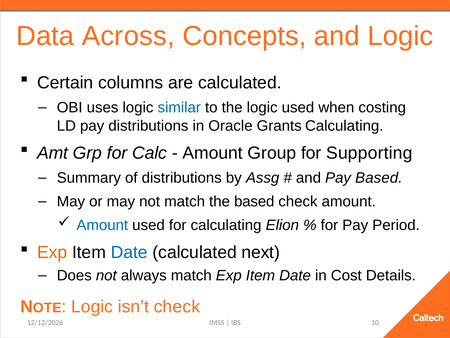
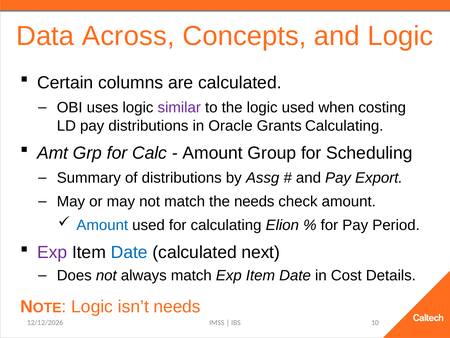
similar colour: blue -> purple
Supporting: Supporting -> Scheduling
Pay Based: Based -> Export
the based: based -> needs
Exp at (52, 252) colour: orange -> purple
isn’t check: check -> needs
